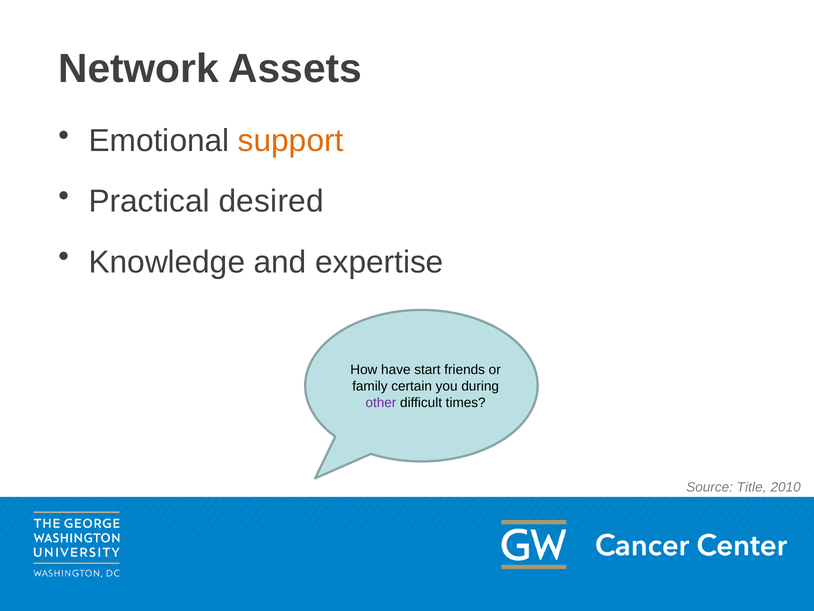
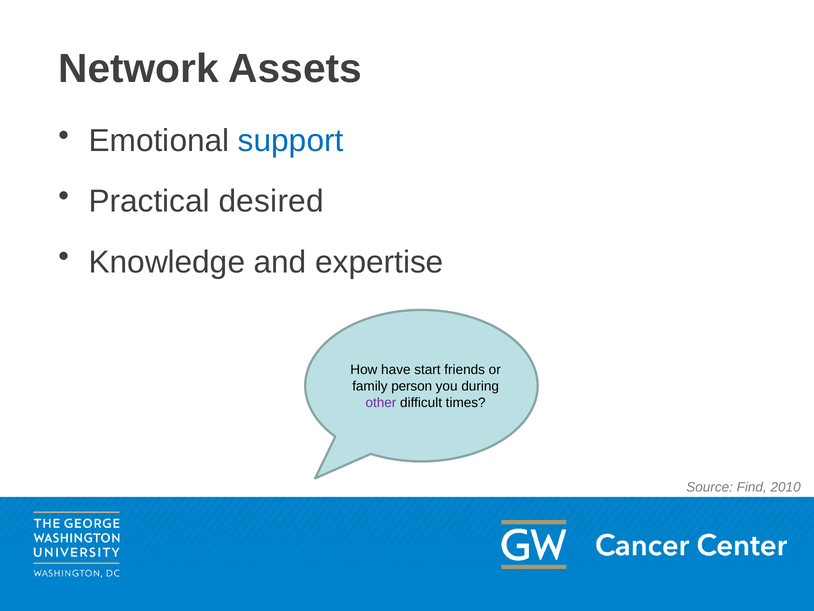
support colour: orange -> blue
certain: certain -> person
Title: Title -> Find
